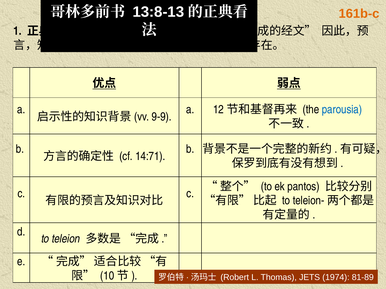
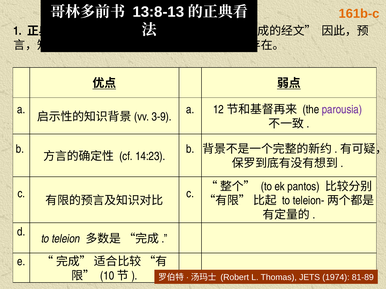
parousia colour: blue -> purple
9-9: 9-9 -> 3-9
14:71: 14:71 -> 14:23
